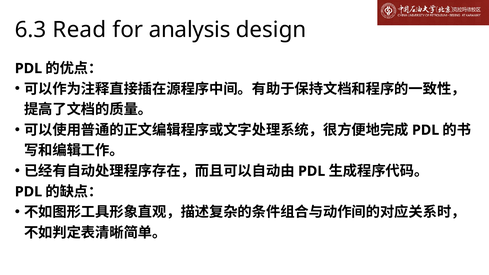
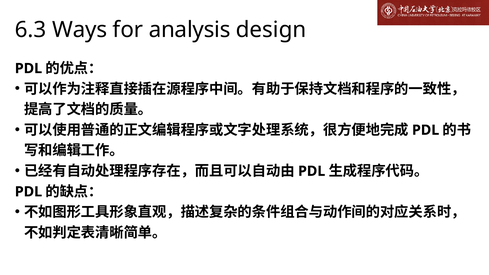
Read: Read -> Ways
